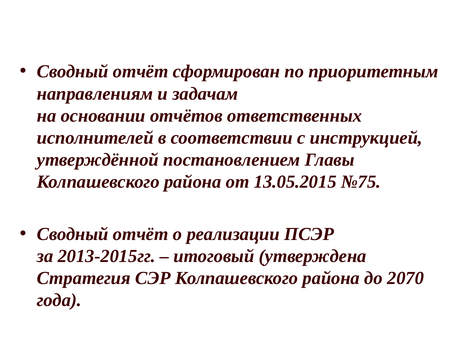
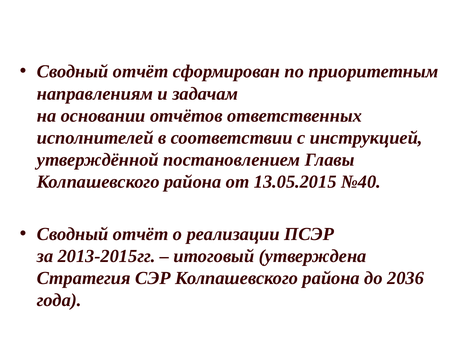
№75: №75 -> №40
2070: 2070 -> 2036
